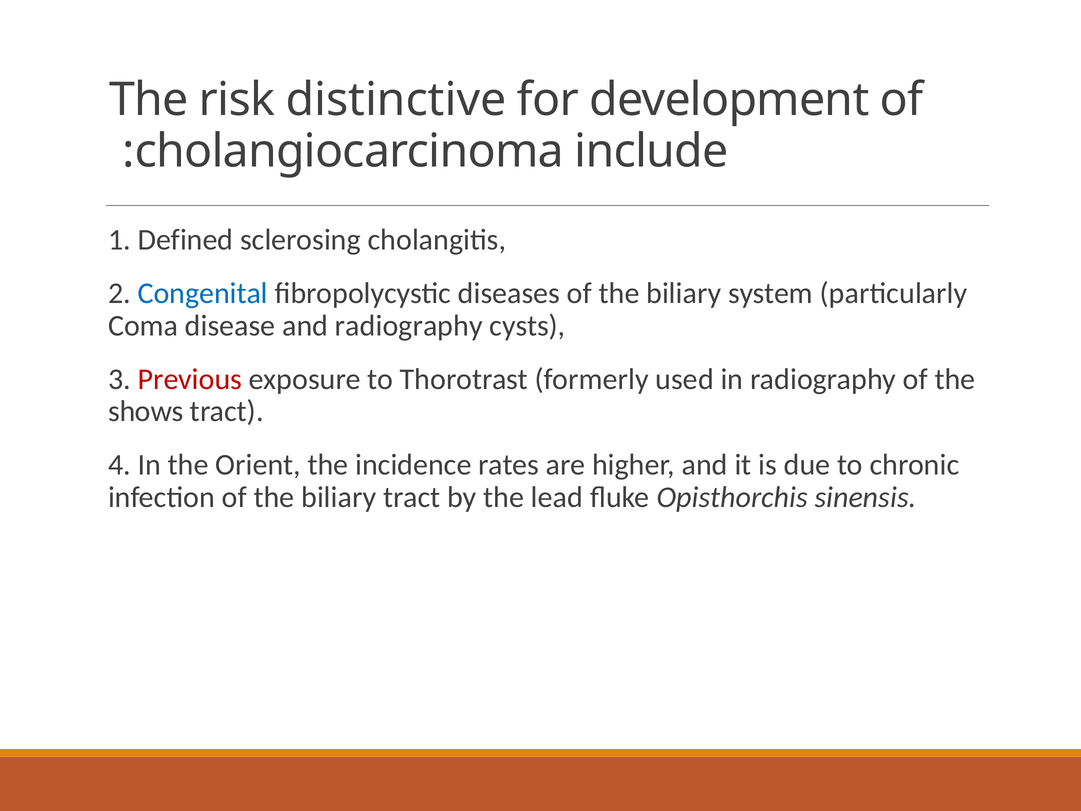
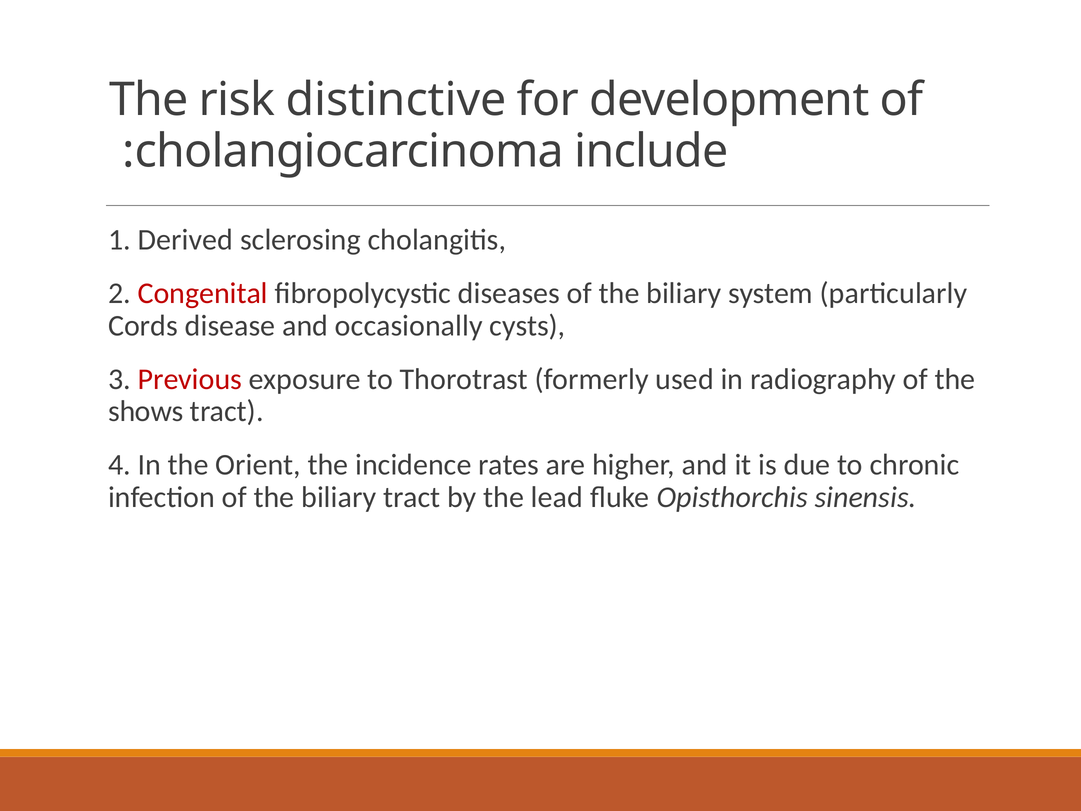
Defined: Defined -> Derived
Congenital colour: blue -> red
Coma: Coma -> Cords
and radiography: radiography -> occasionally
